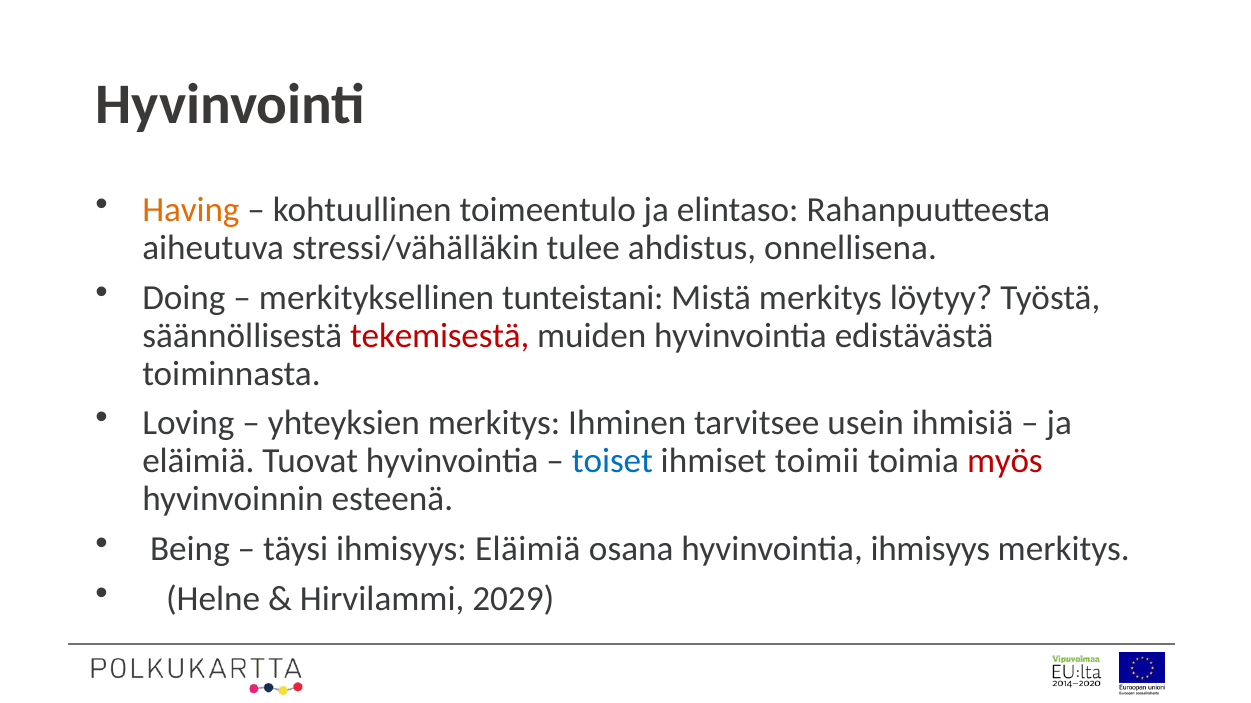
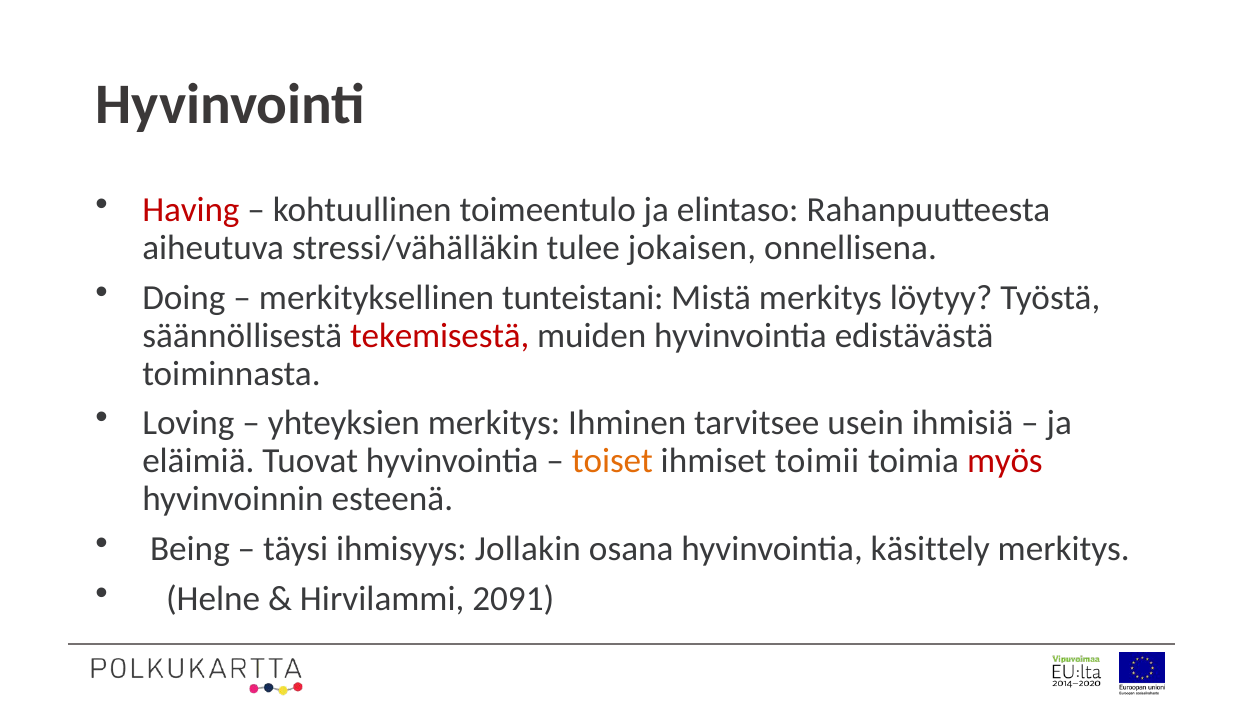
Having colour: orange -> red
ahdistus: ahdistus -> jokaisen
toiset colour: blue -> orange
ihmisyys Eläimiä: Eläimiä -> Jollakin
hyvinvointia ihmisyys: ihmisyys -> käsittely
2029: 2029 -> 2091
